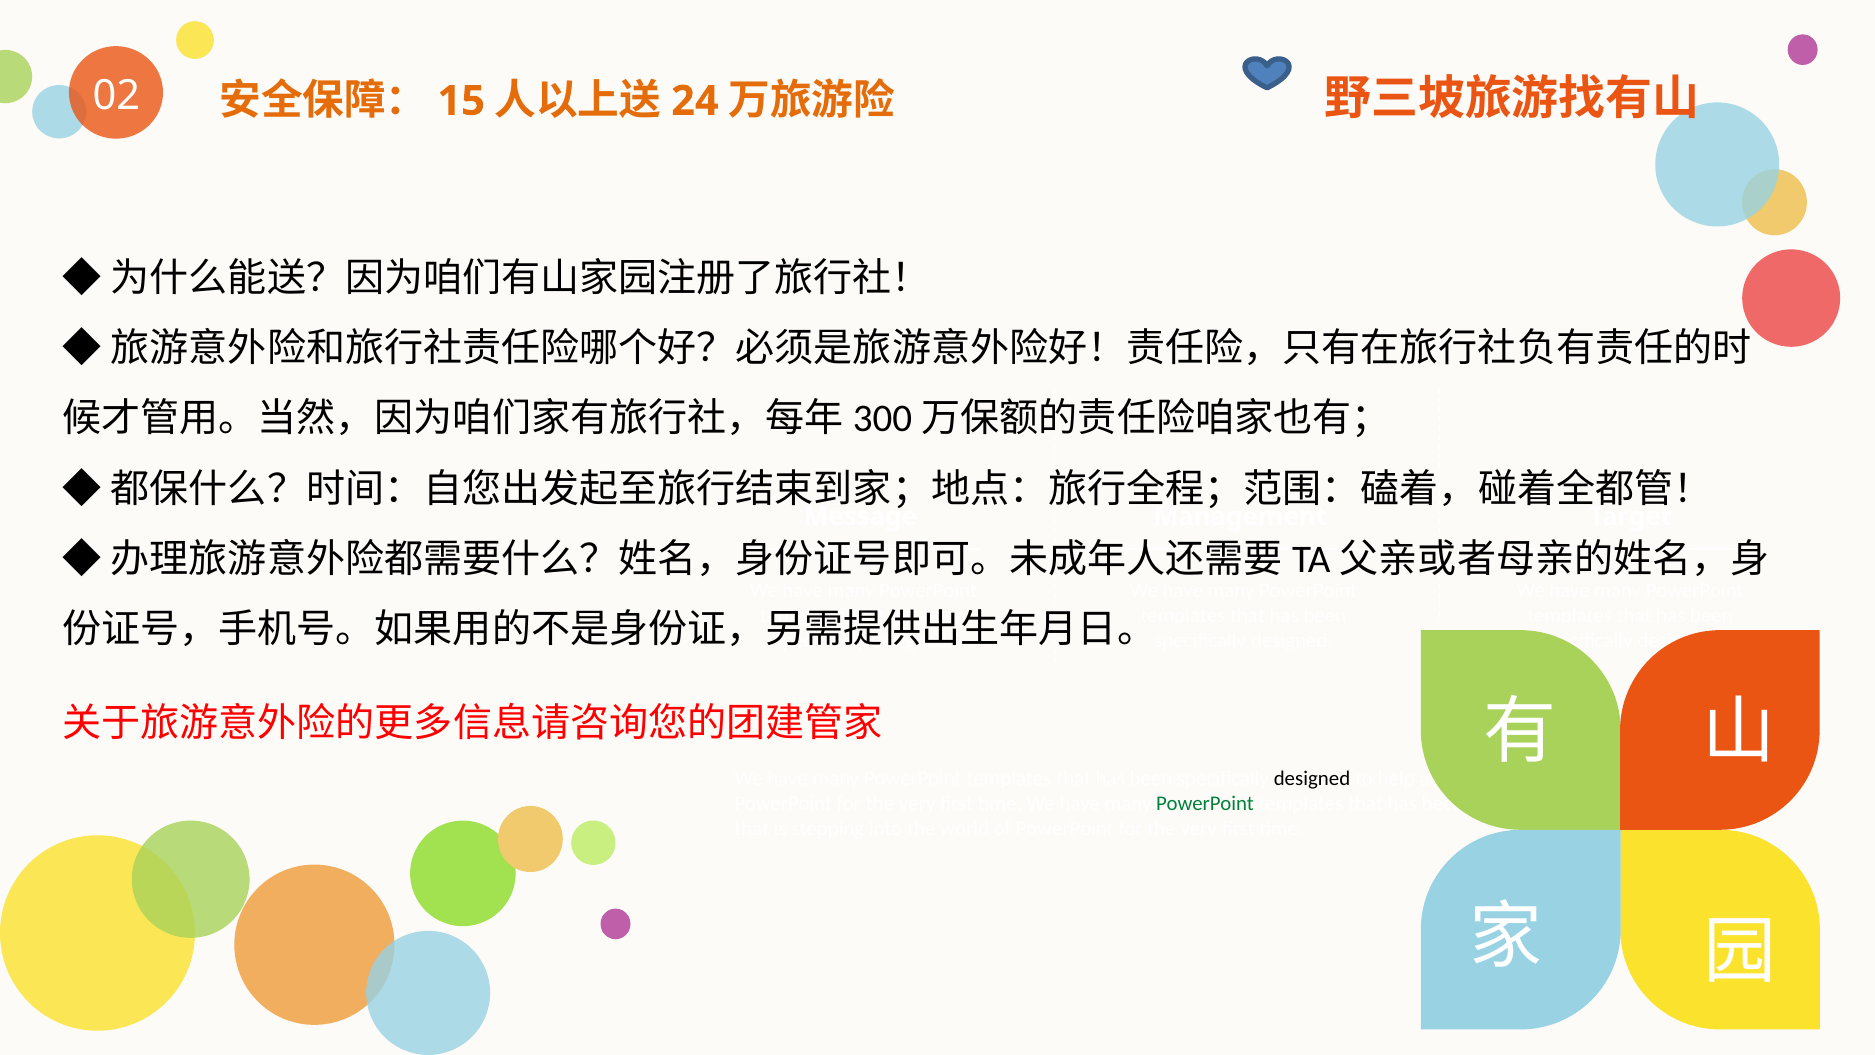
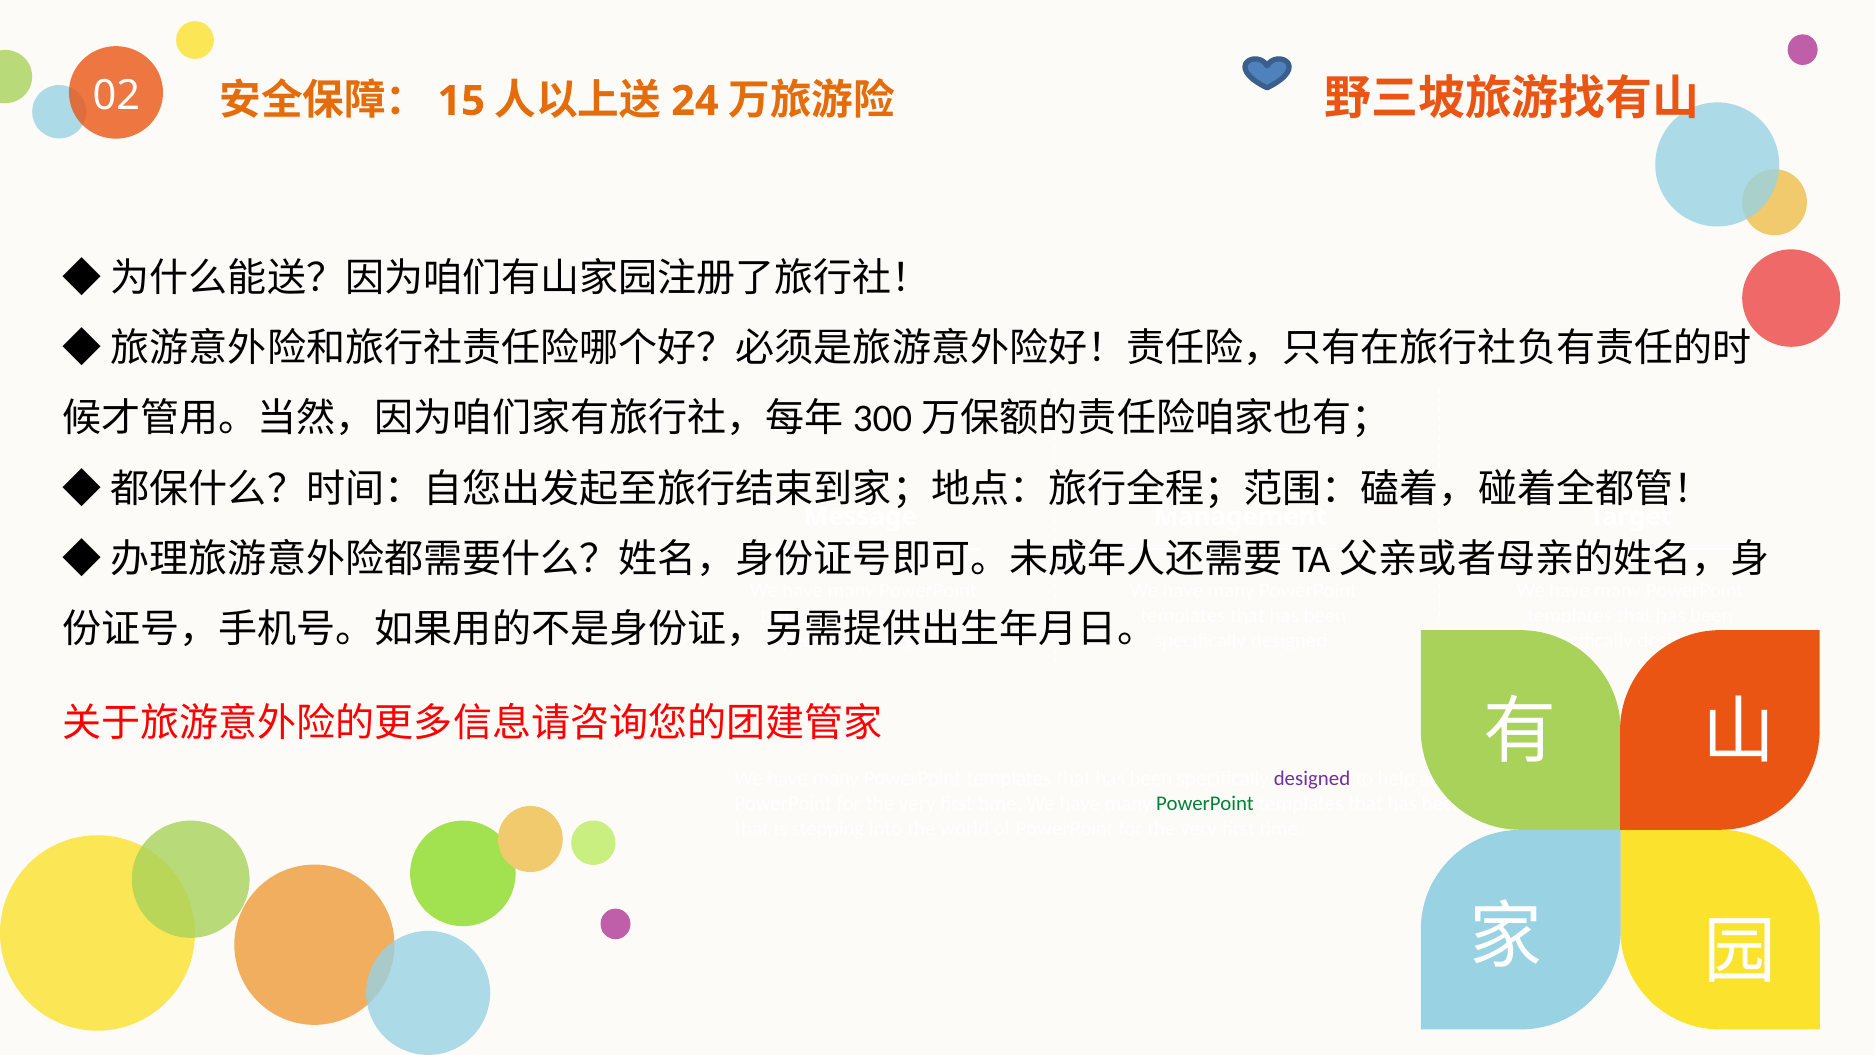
designed at (1312, 779) colour: black -> purple
